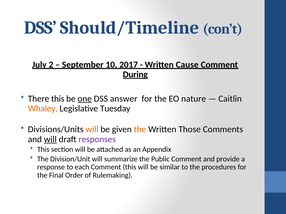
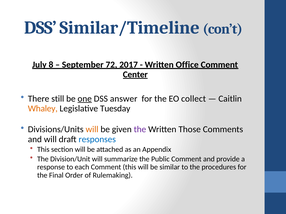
Should/Timeline: Should/Timeline -> Similar/Timeline
2: 2 -> 8
10: 10 -> 72
Cause: Cause -> Office
During: During -> Center
There this: this -> still
nature: nature -> collect
the at (140, 130) colour: orange -> purple
will at (50, 140) underline: present -> none
responses colour: purple -> blue
